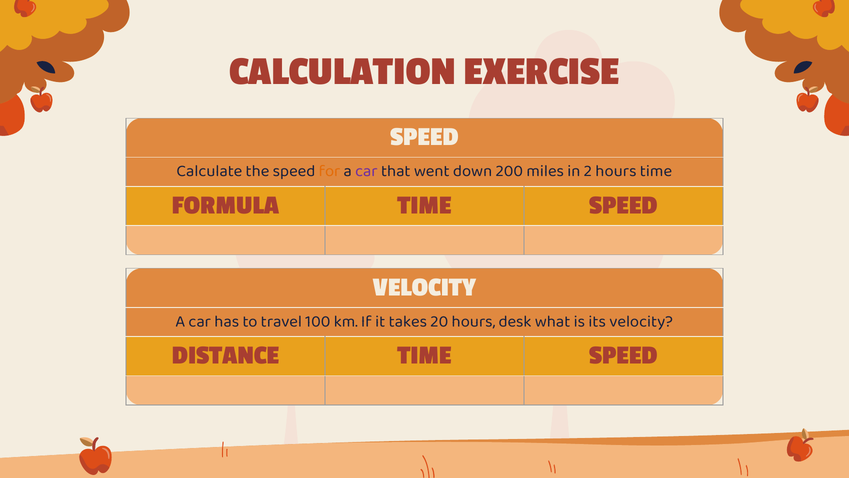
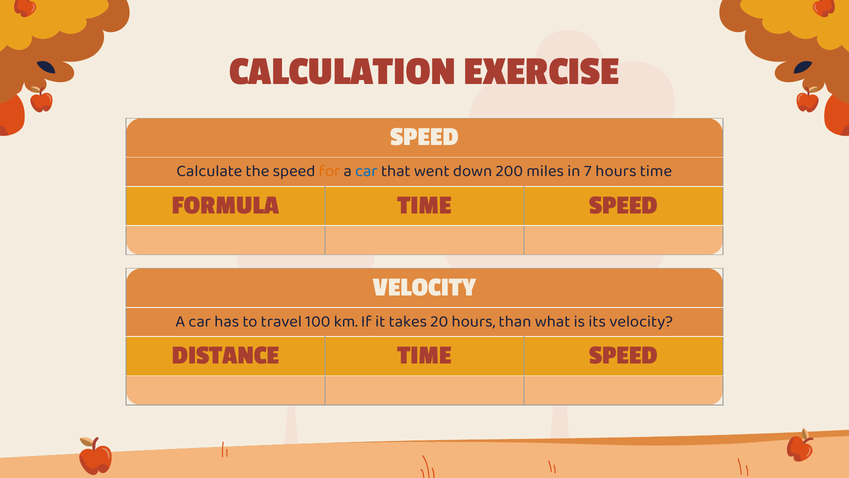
car at (366, 171) colour: purple -> blue
2: 2 -> 7
desk: desk -> than
